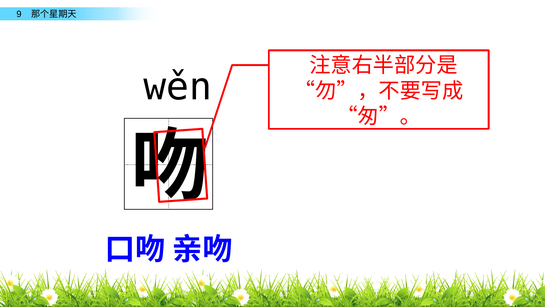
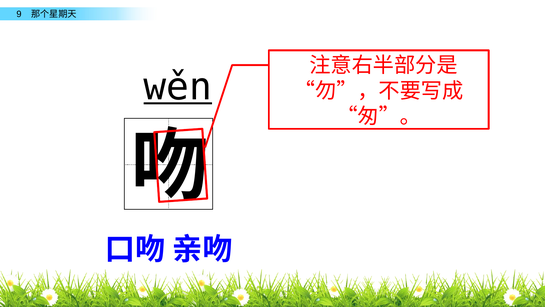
wěn underline: none -> present
